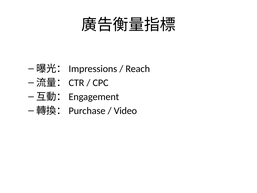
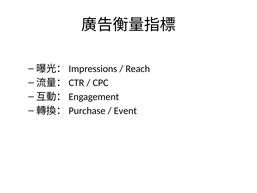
Video: Video -> Event
